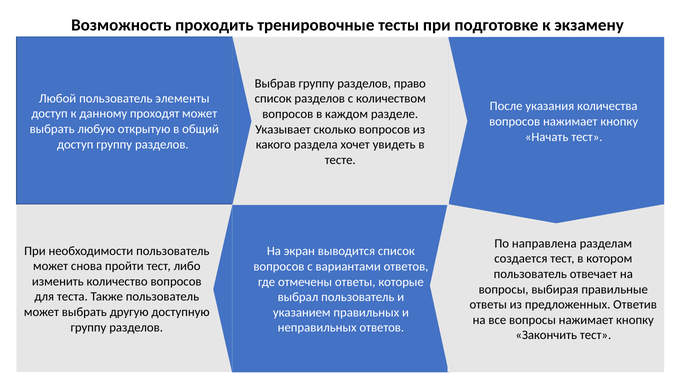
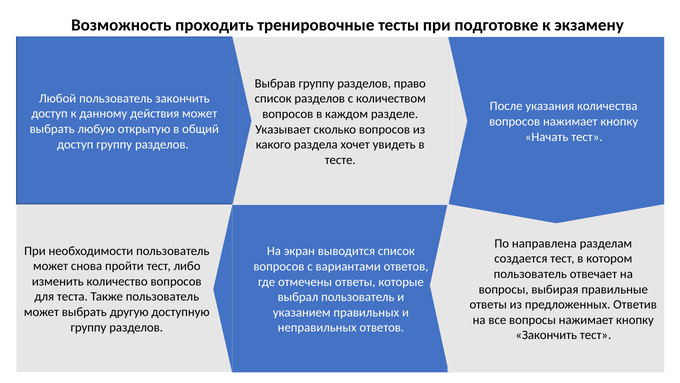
пользователь элементы: элементы -> закончить
проходят: проходят -> действия
